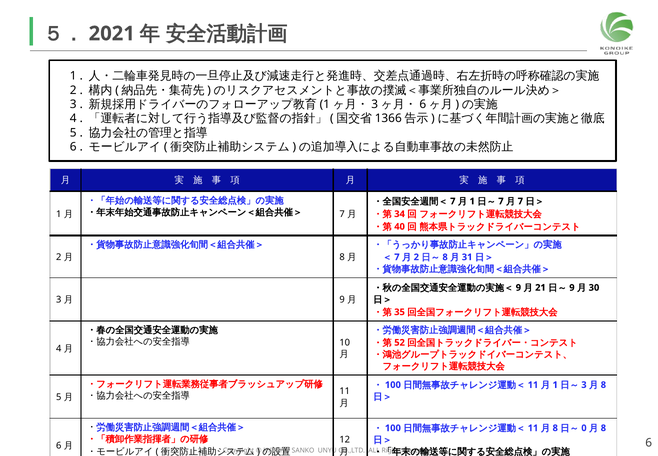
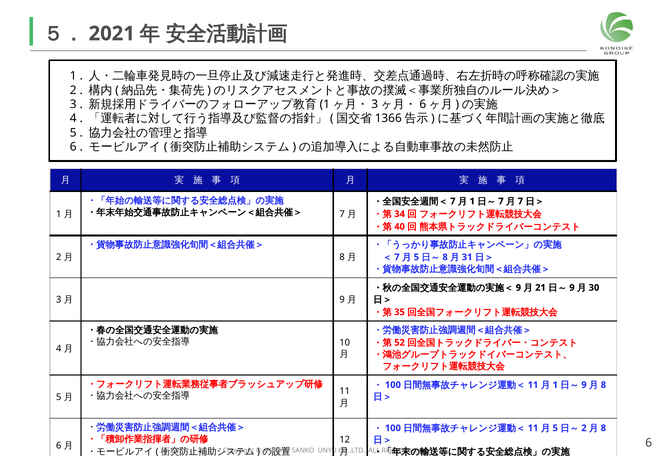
2 at (416, 257): 2 -> 5
3 at (584, 384): 3 -> 9
8 at (555, 428): 8 -> 5
0 at (584, 428): 0 -> 2
